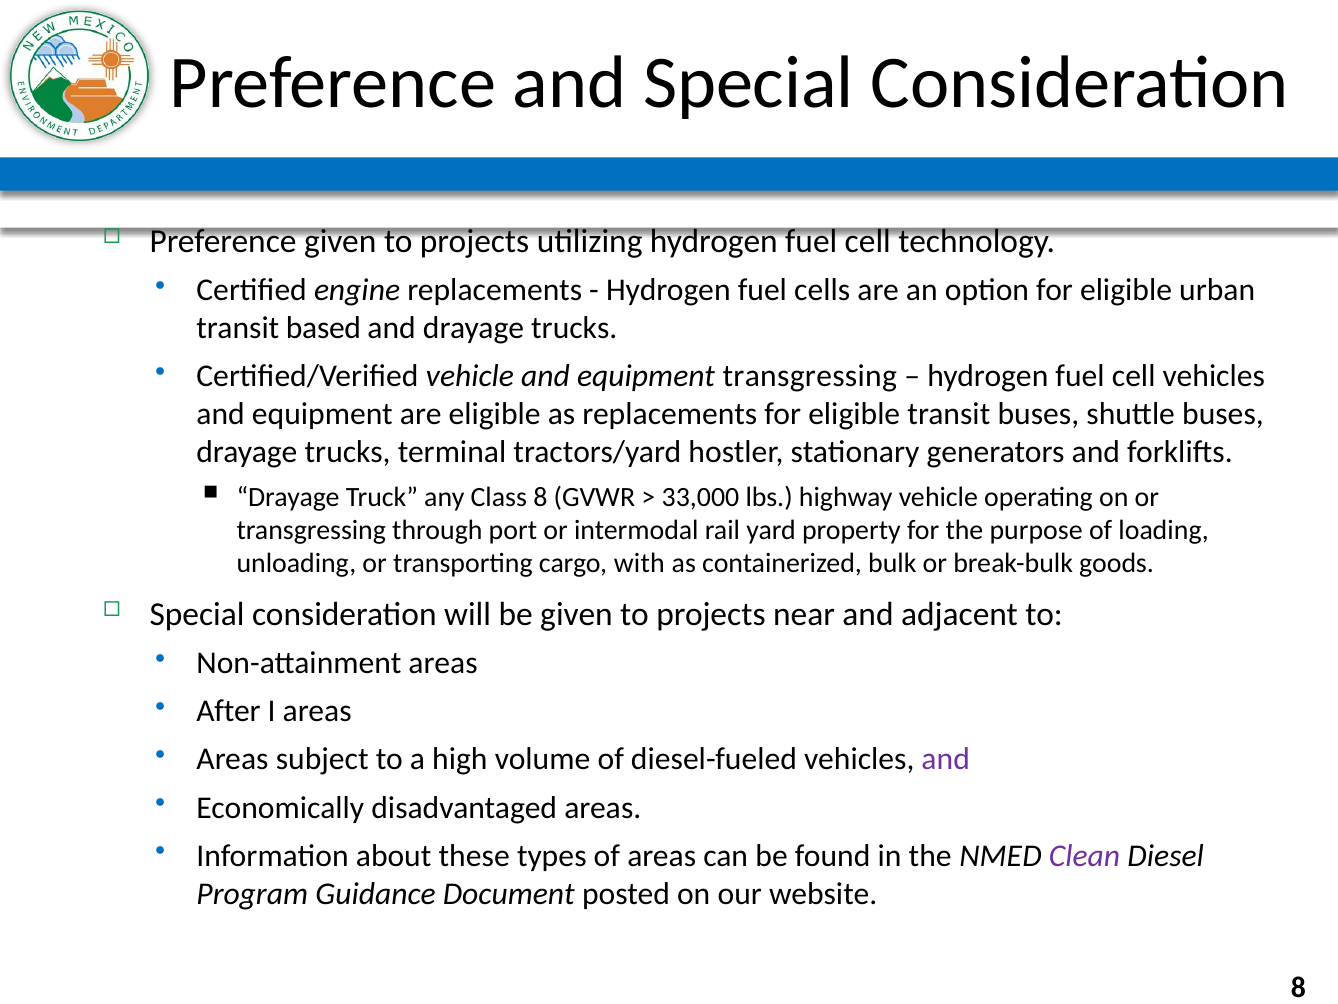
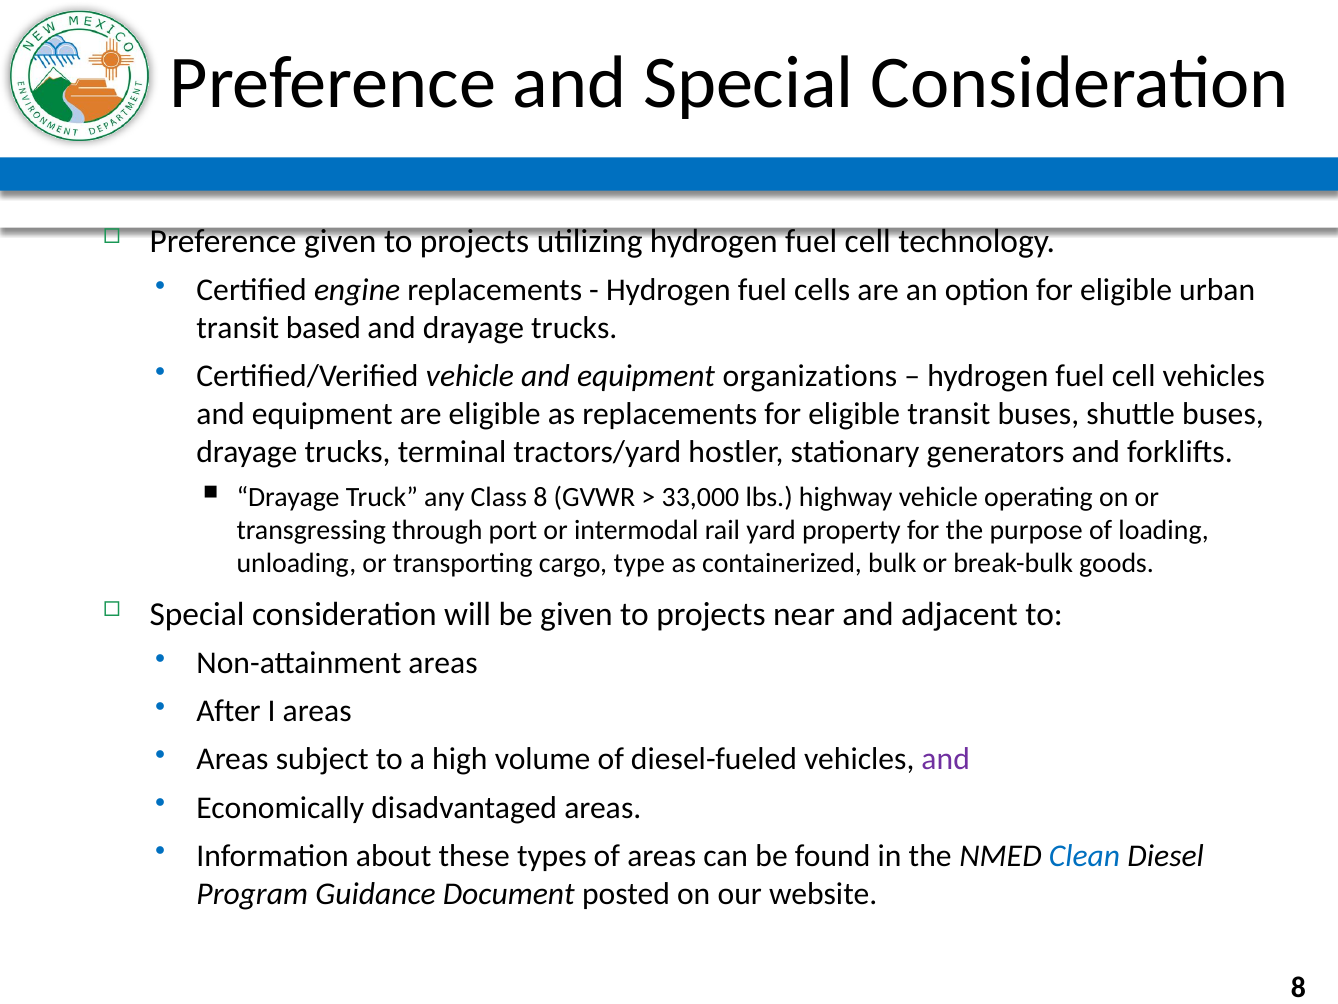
equipment transgressing: transgressing -> organizations
with: with -> type
Clean colour: purple -> blue
